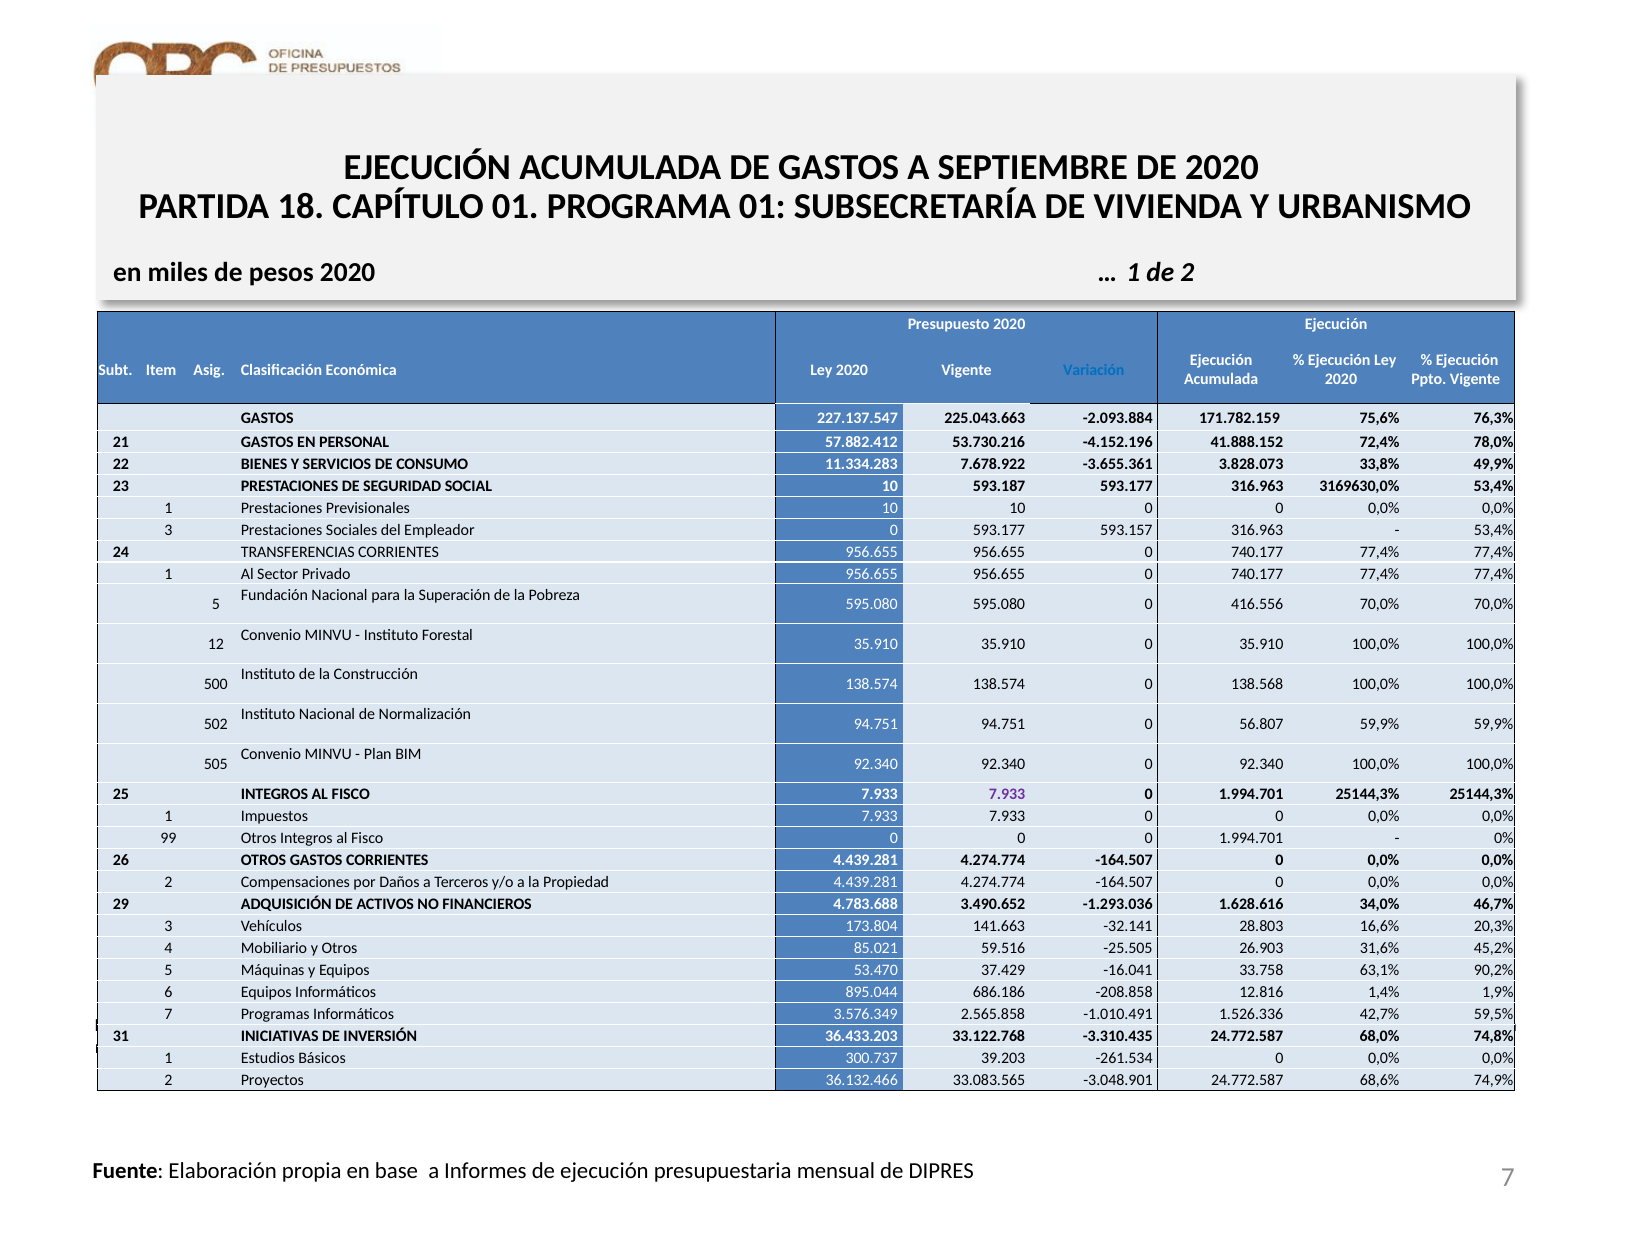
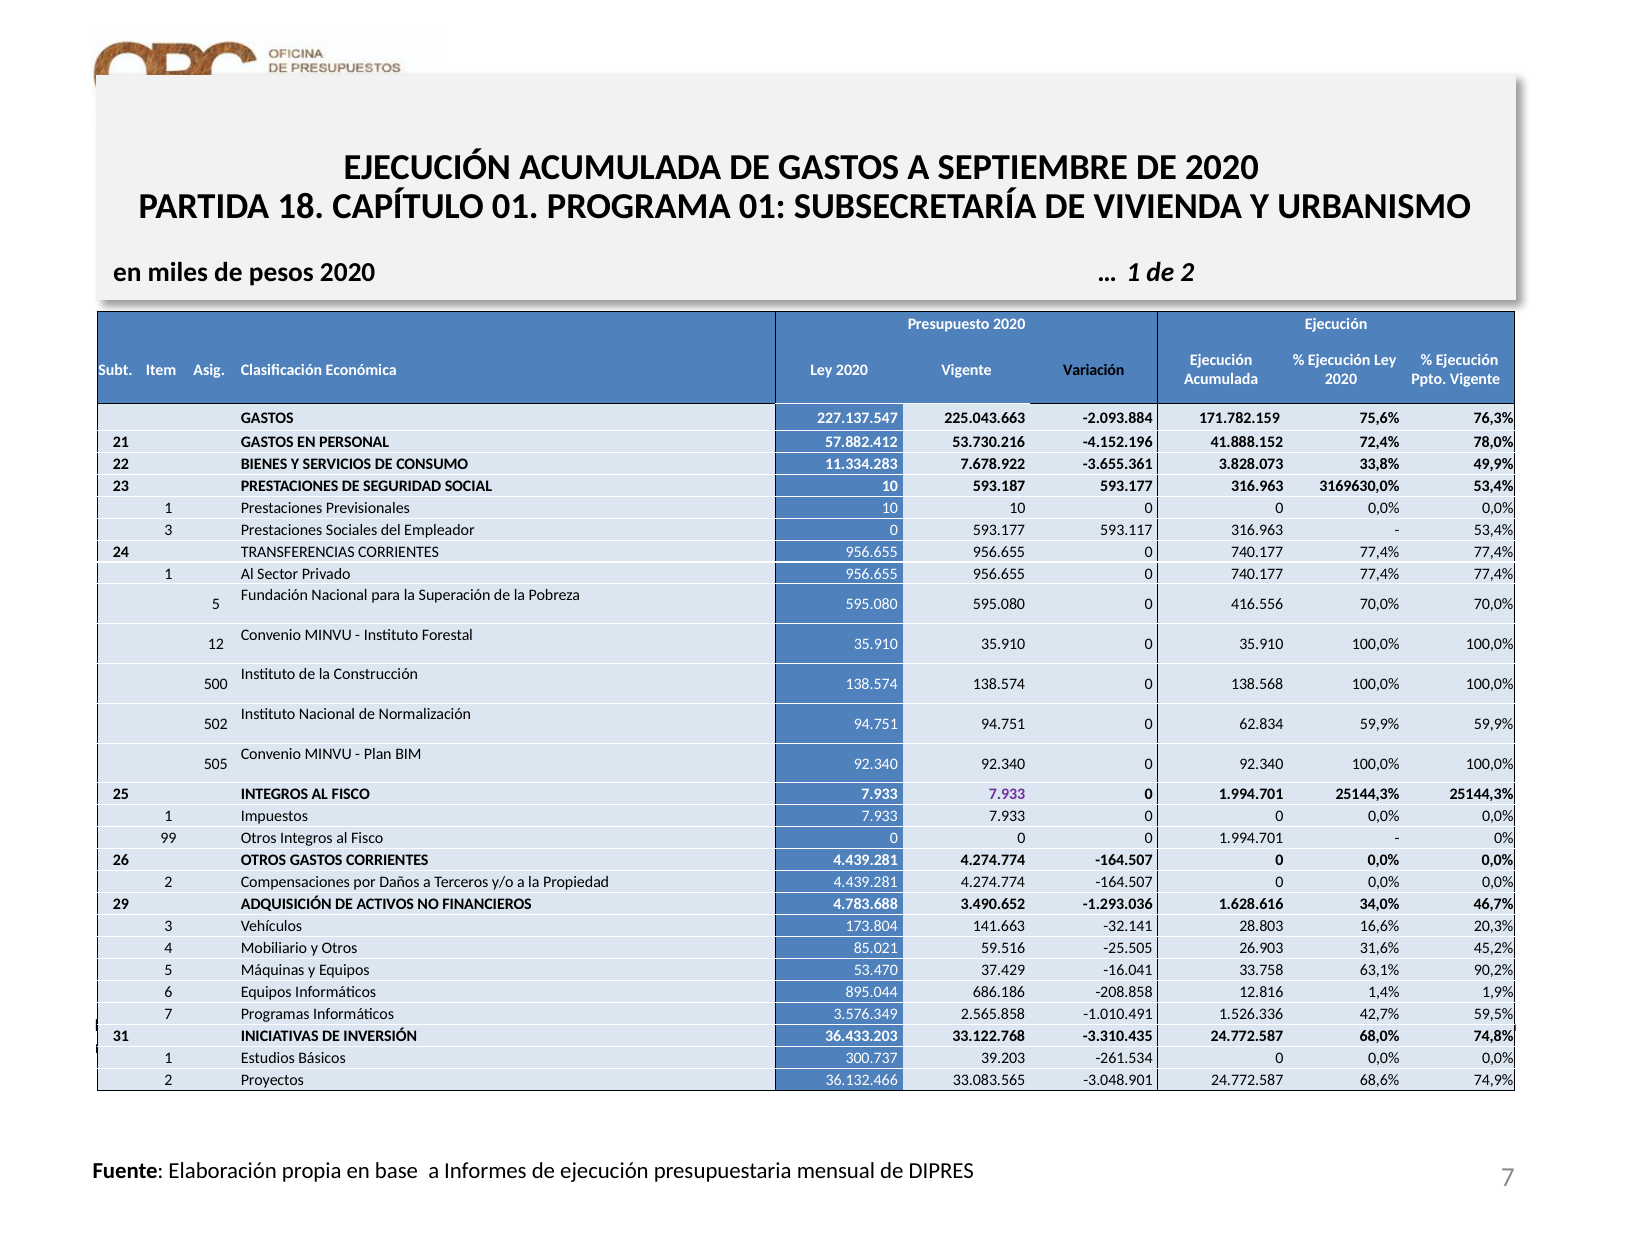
Variación colour: blue -> black
593.157: 593.157 -> 593.117
56.807: 56.807 -> 62.834
